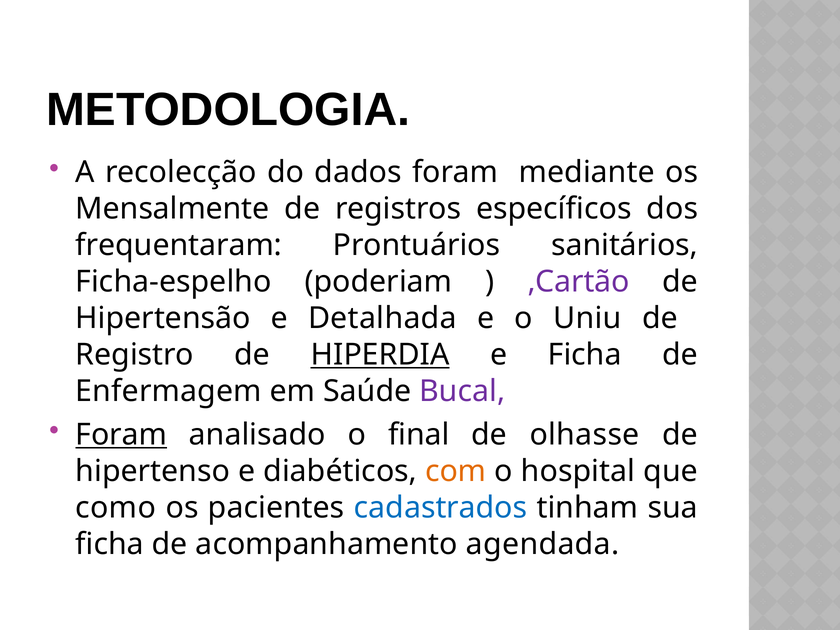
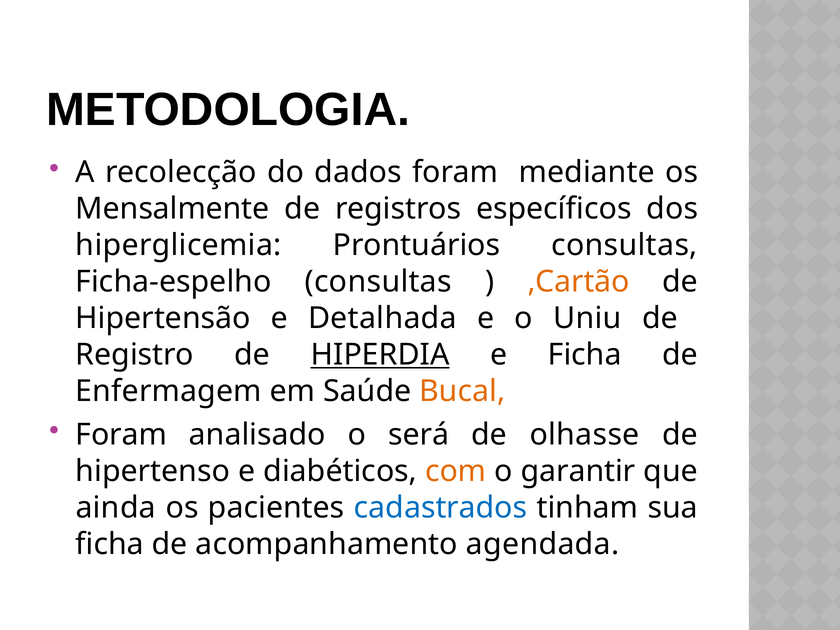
frequentaram: frequentaram -> hiperglicemia
Prontuários sanitários: sanitários -> consultas
Ficha-espelho poderiam: poderiam -> consultas
,Cartão colour: purple -> orange
Bucal colour: purple -> orange
Foram at (121, 435) underline: present -> none
final: final -> será
hospital: hospital -> garantir
como: como -> ainda
